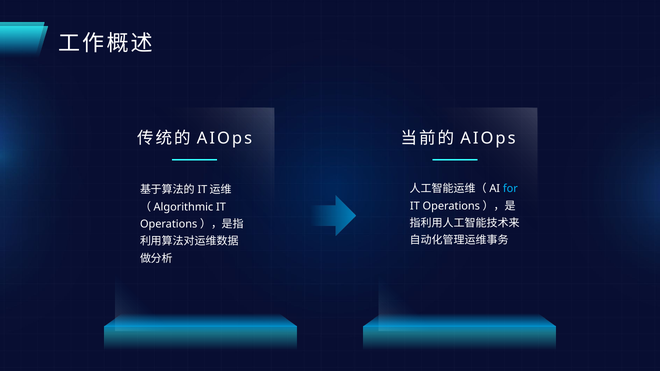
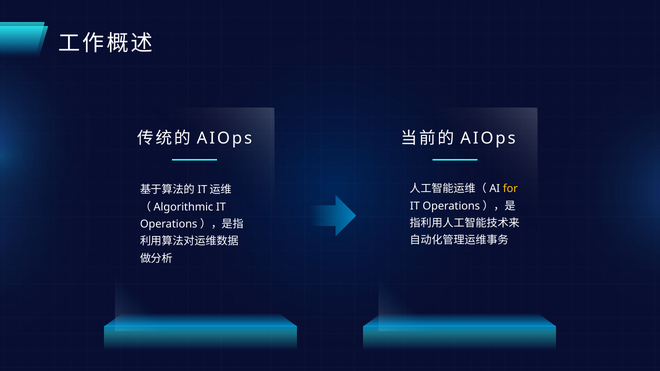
for colour: light blue -> yellow
